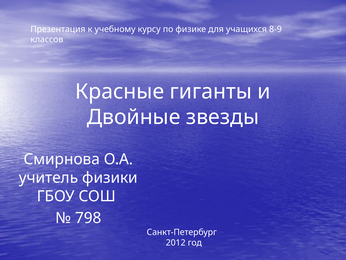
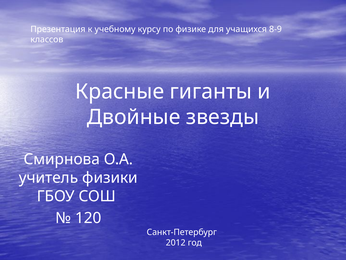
798: 798 -> 120
